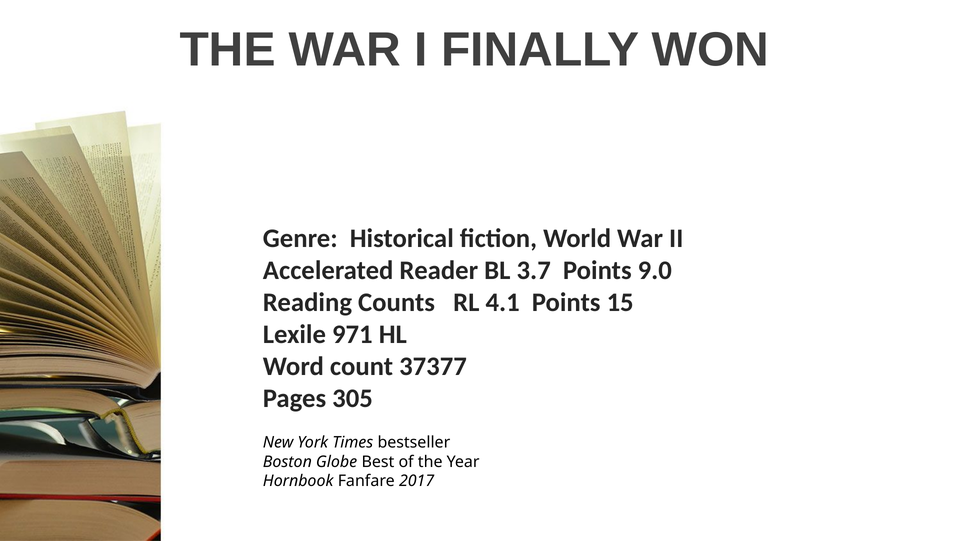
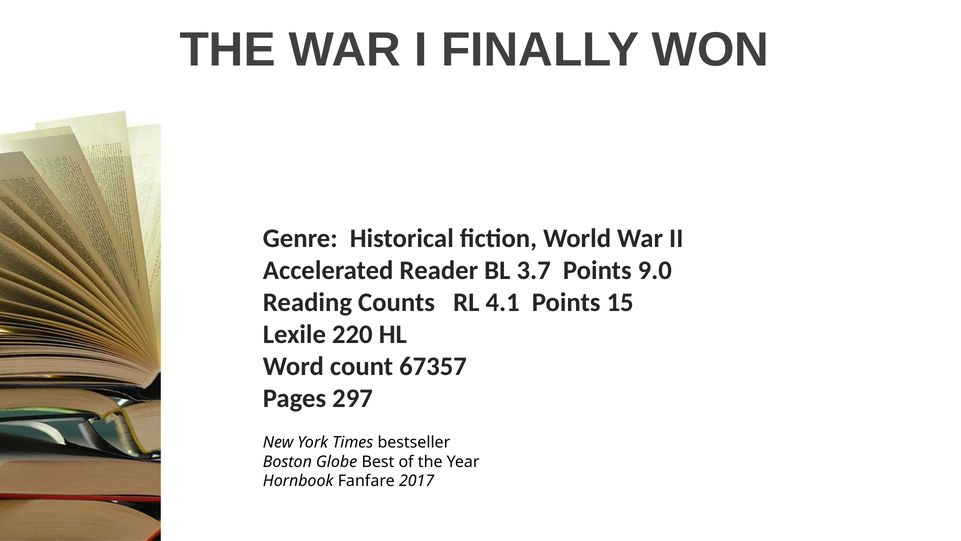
971: 971 -> 220
37377: 37377 -> 67357
305: 305 -> 297
